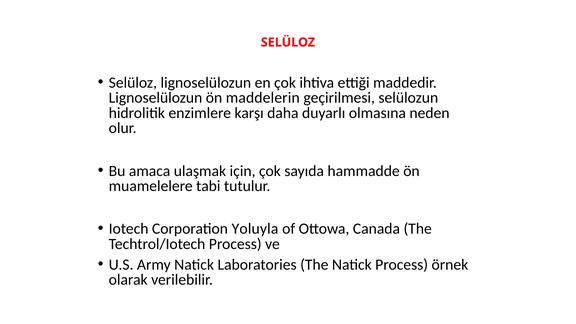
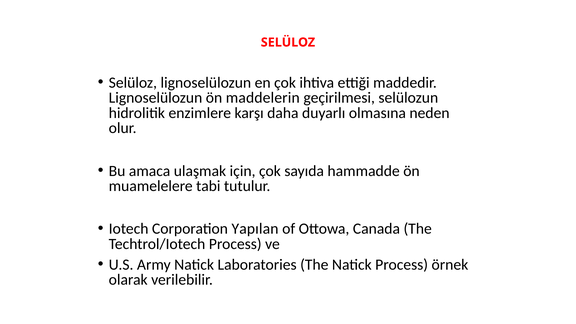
Yoluyla: Yoluyla -> Yapılan
